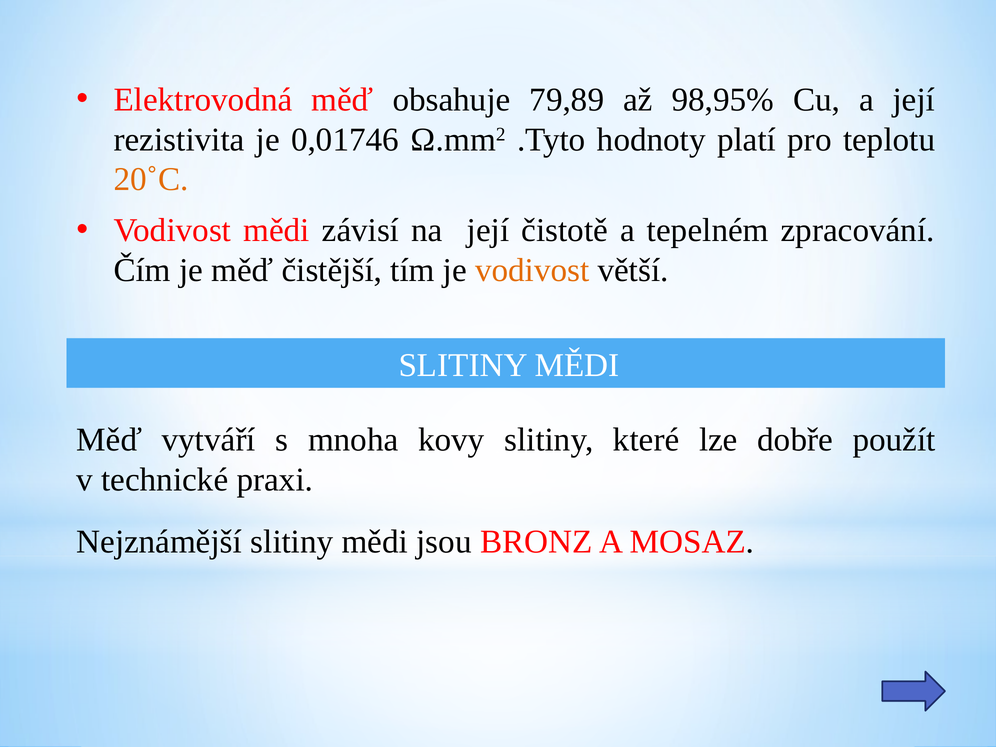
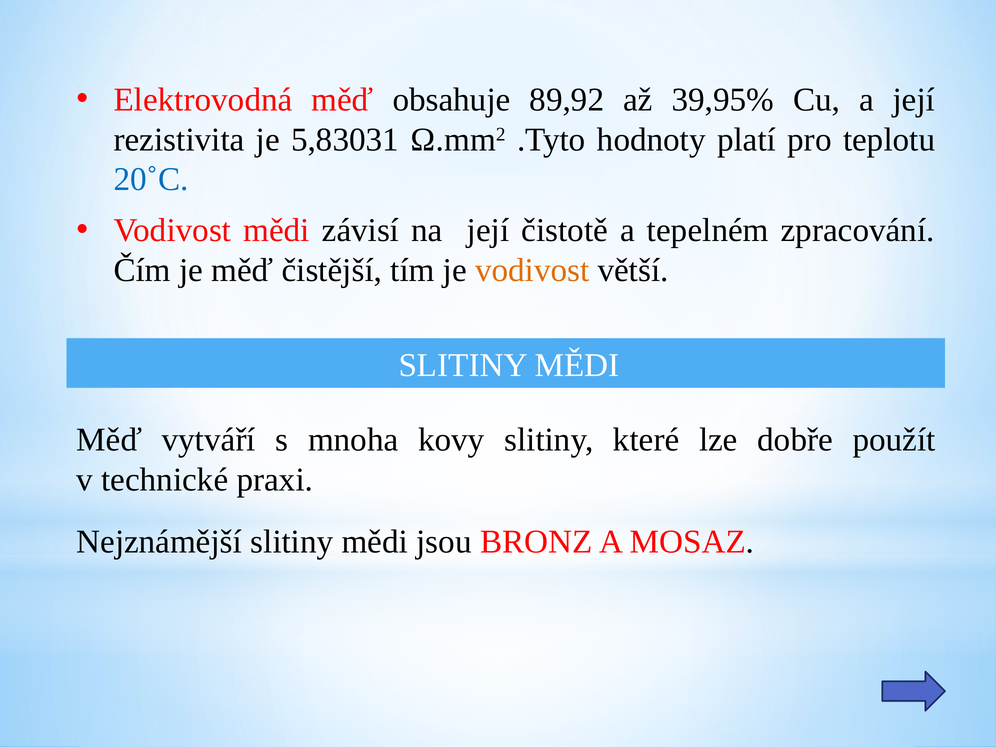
79,89: 79,89 -> 89,92
98,95%: 98,95% -> 39,95%
0,01746: 0,01746 -> 5,83031
20˚C colour: orange -> blue
